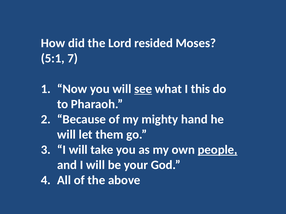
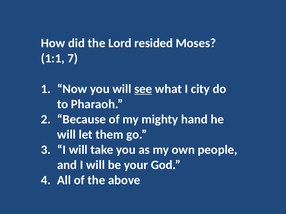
5:1: 5:1 -> 1:1
this: this -> city
people underline: present -> none
